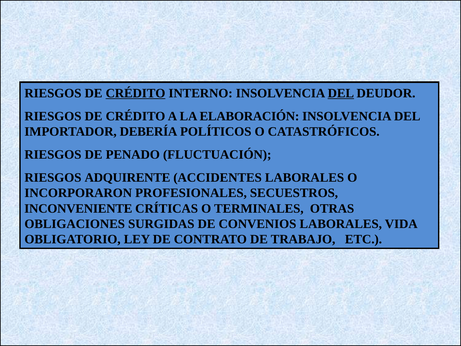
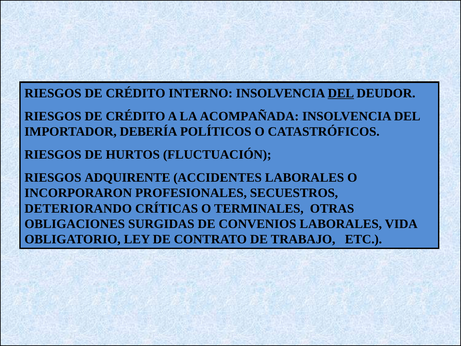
CRÉDITO at (135, 93) underline: present -> none
ELABORACIÓN: ELABORACIÓN -> ACOMPAÑADA
PENADO: PENADO -> HURTOS
INCONVENIENTE: INCONVENIENTE -> DETERIORANDO
